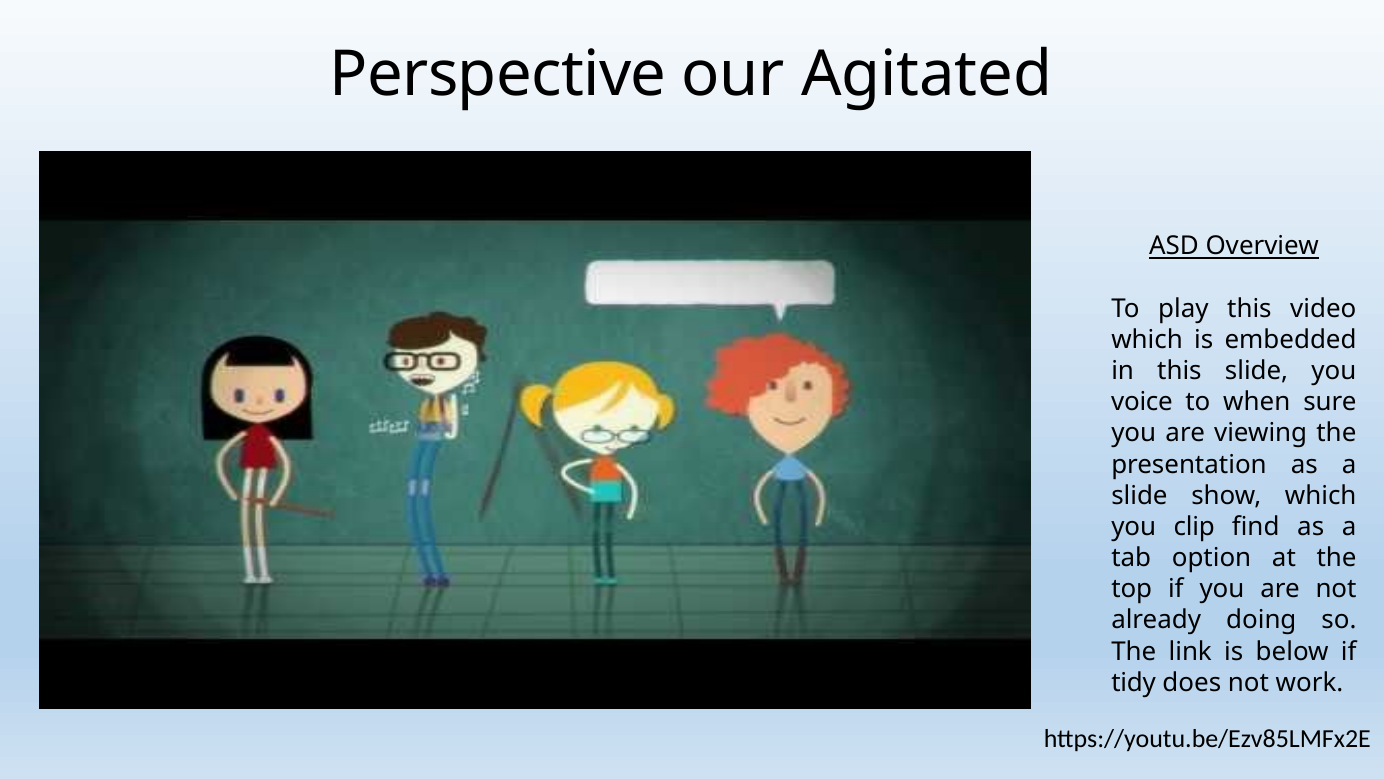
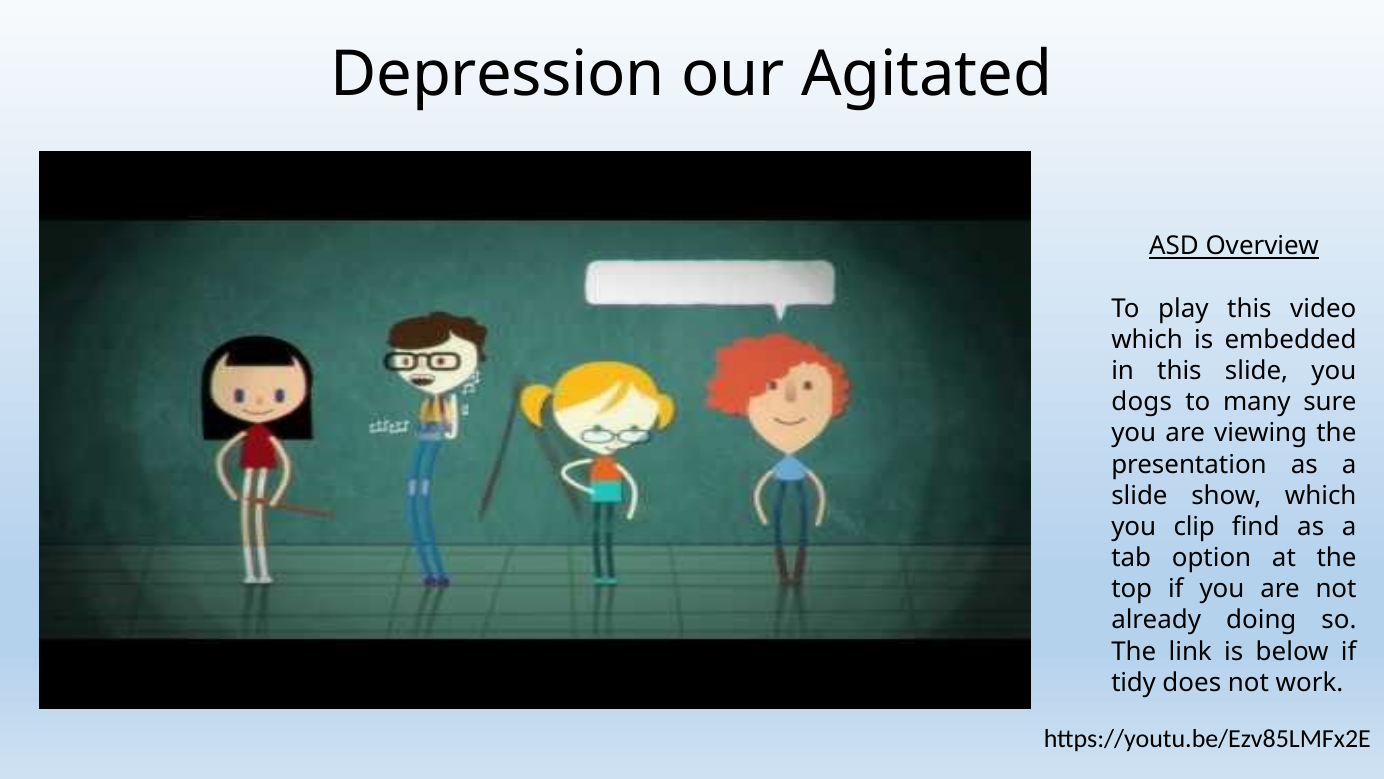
Perspective: Perspective -> Depression
voice: voice -> dogs
when: when -> many
